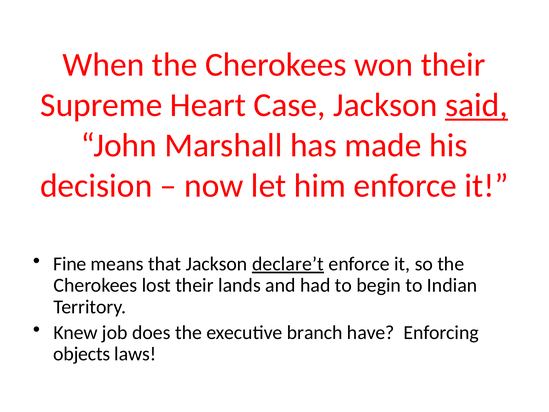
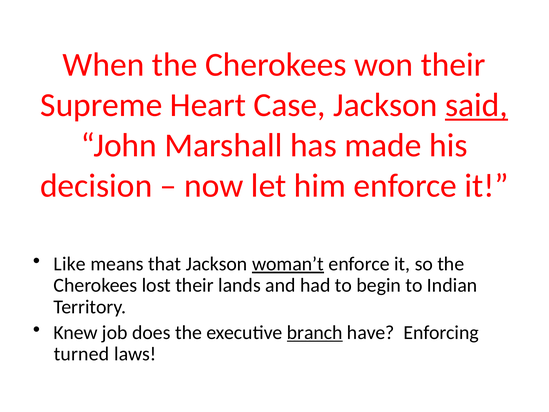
Fine: Fine -> Like
declare’t: declare’t -> woman’t
branch underline: none -> present
objects: objects -> turned
